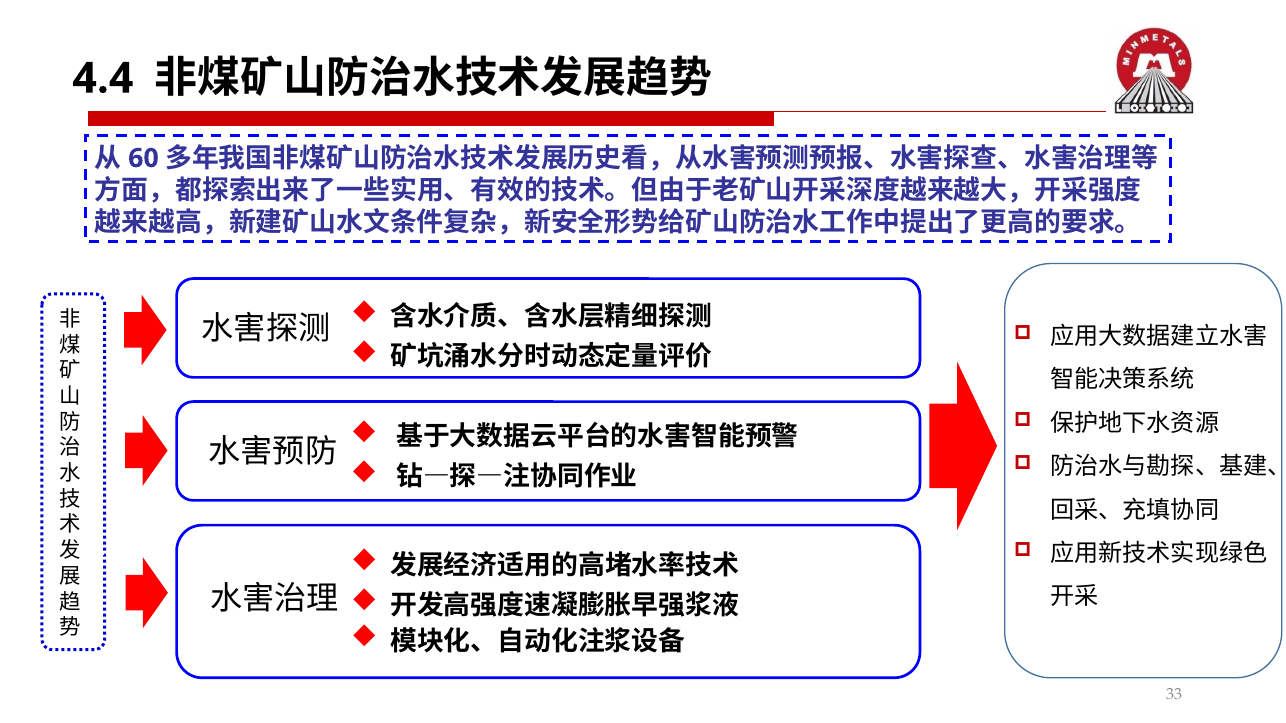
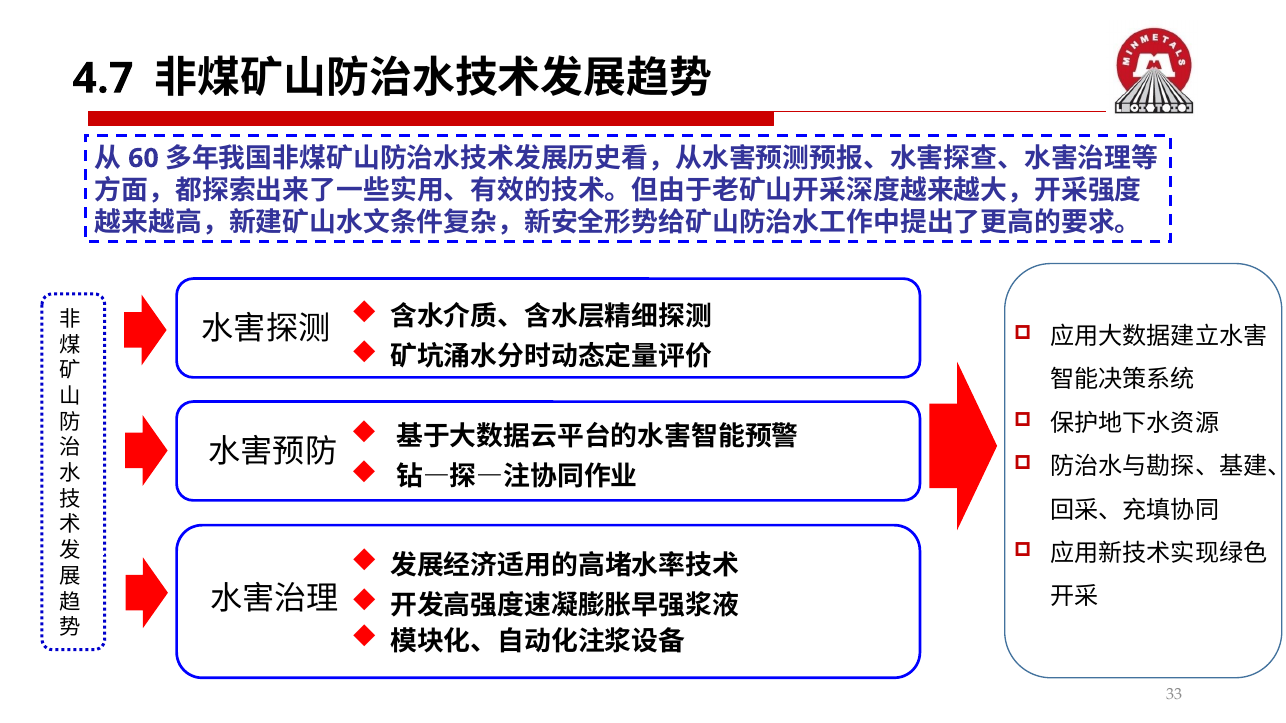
4.4: 4.4 -> 4.7
